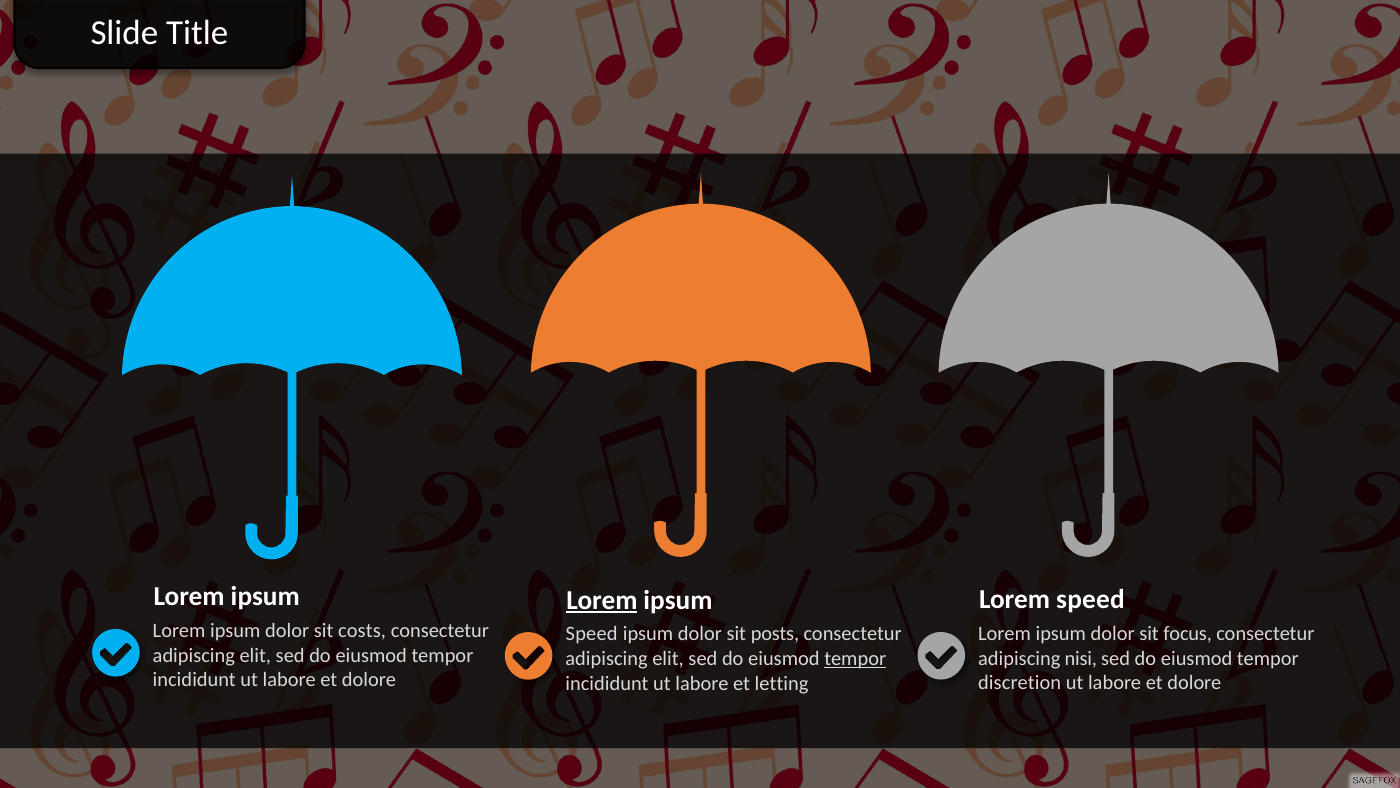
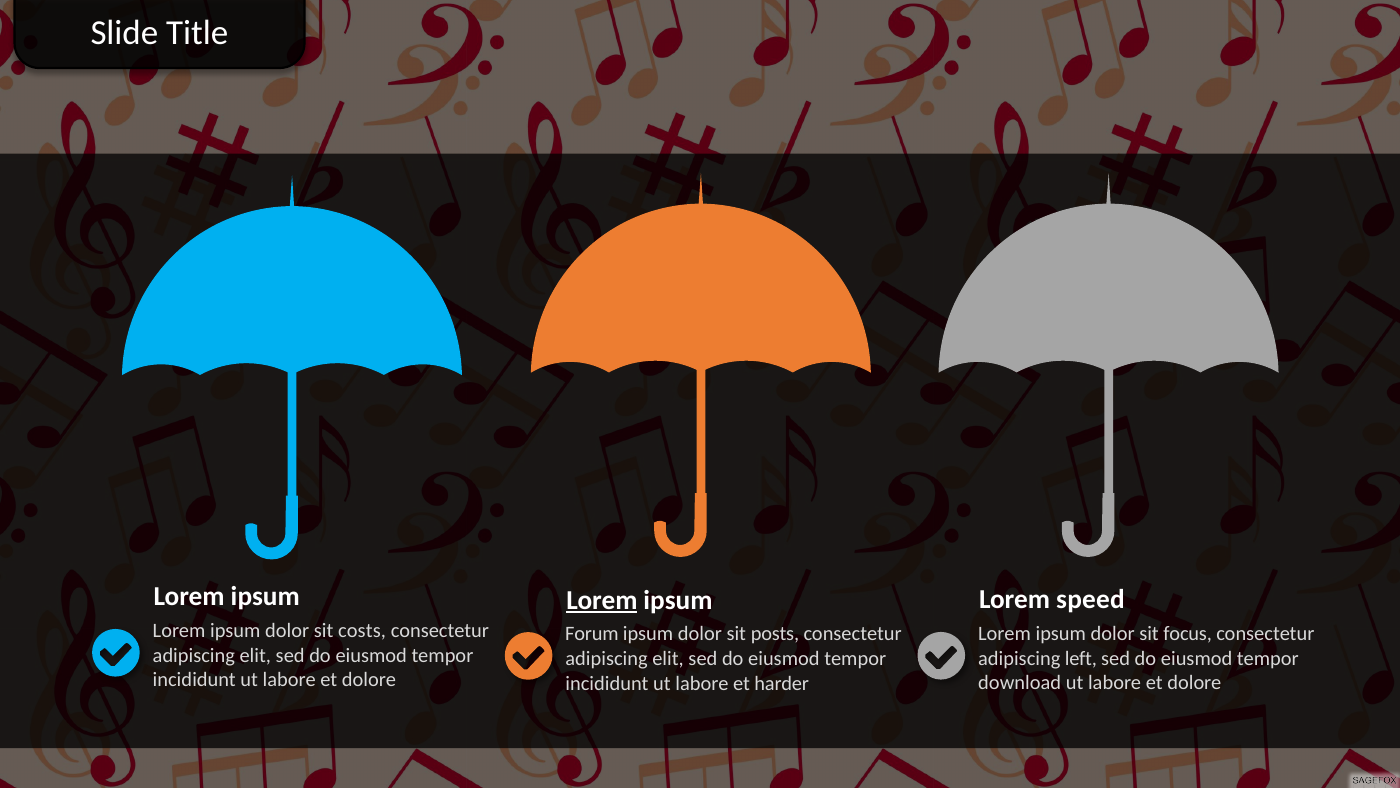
Speed at (592, 634): Speed -> Forum
nisi: nisi -> left
tempor at (855, 658) underline: present -> none
discretion: discretion -> download
letting: letting -> harder
